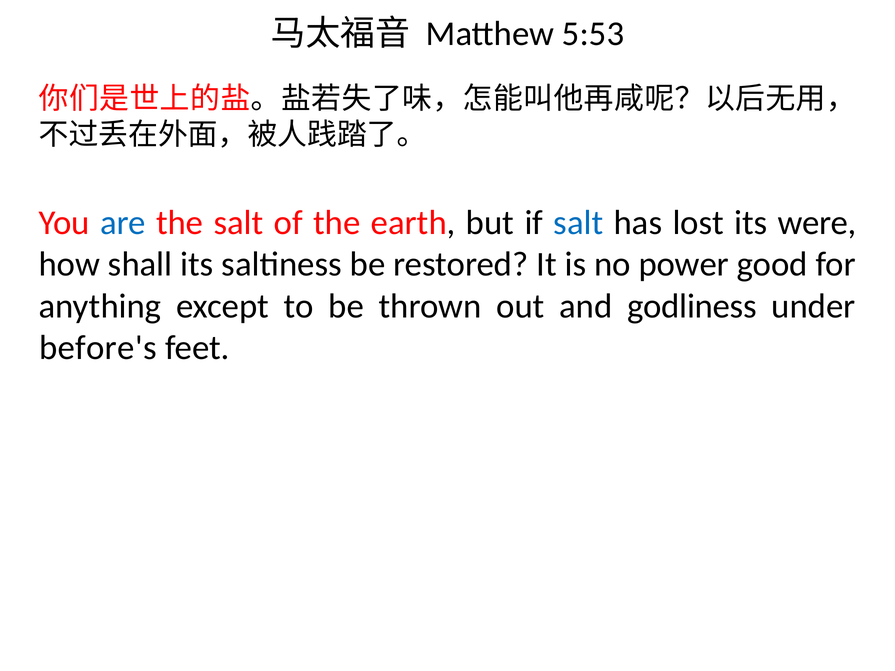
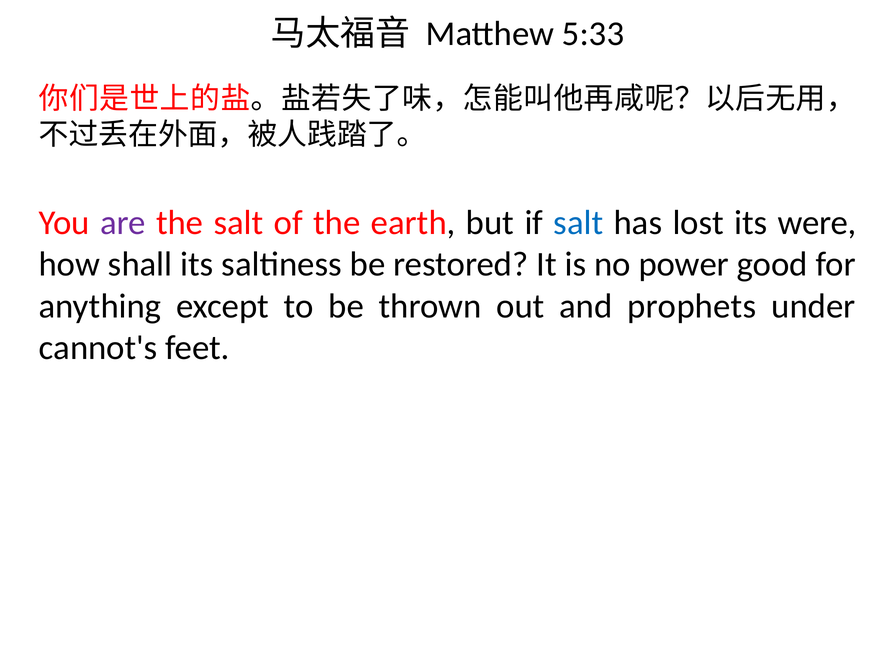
5:53: 5:53 -> 5:33
are colour: blue -> purple
godliness: godliness -> prophets
before's: before's -> cannot's
